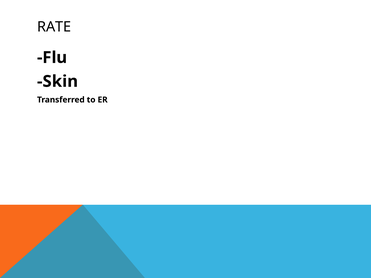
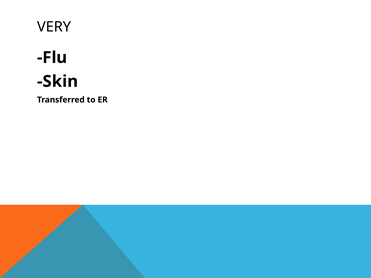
RATE: RATE -> VERY
